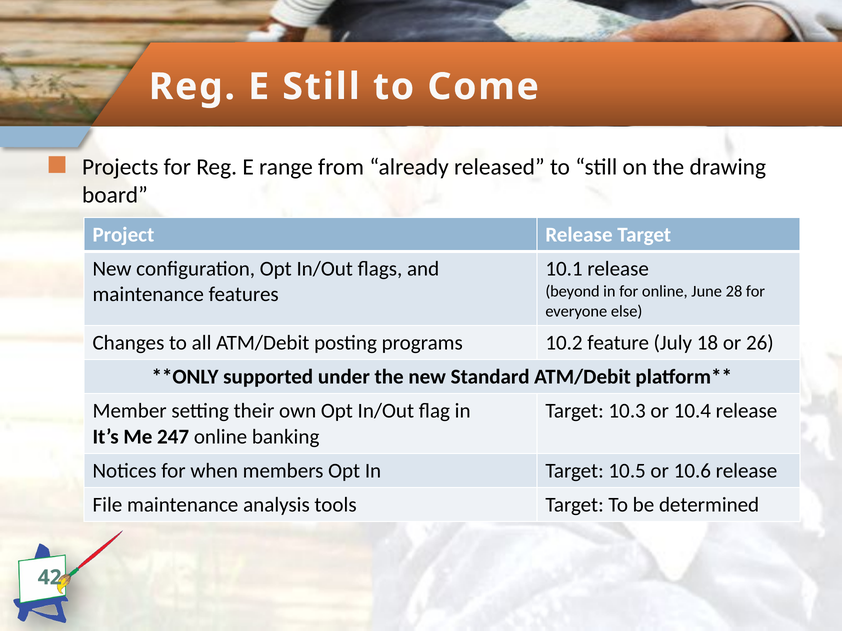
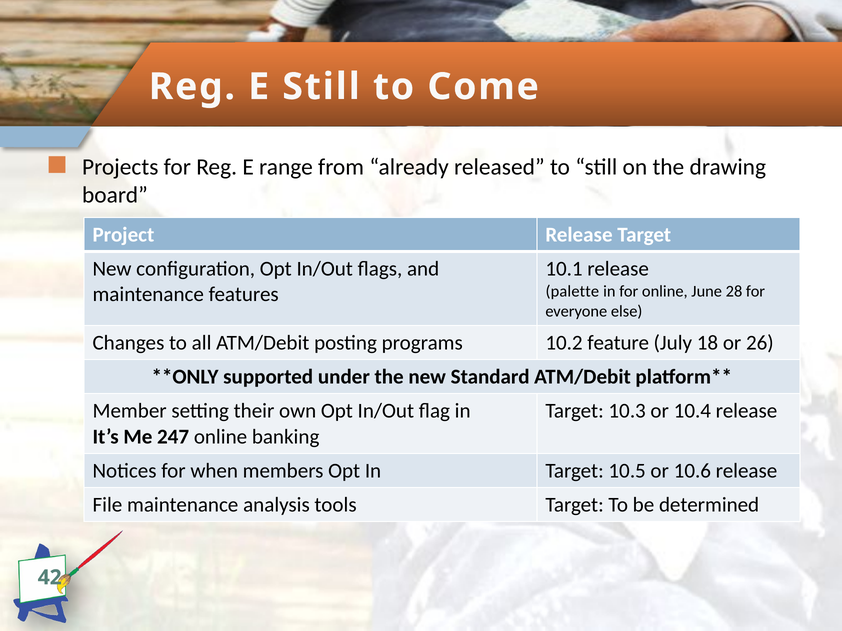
beyond: beyond -> palette
